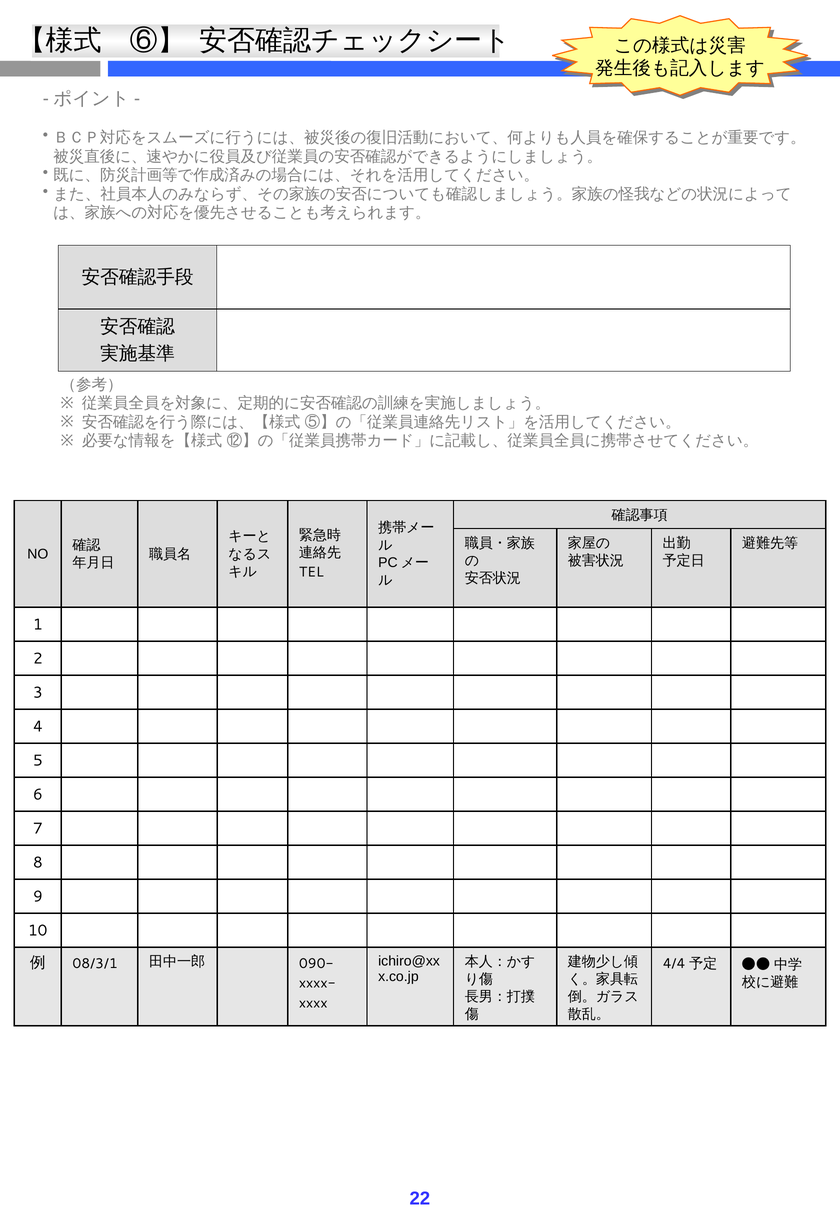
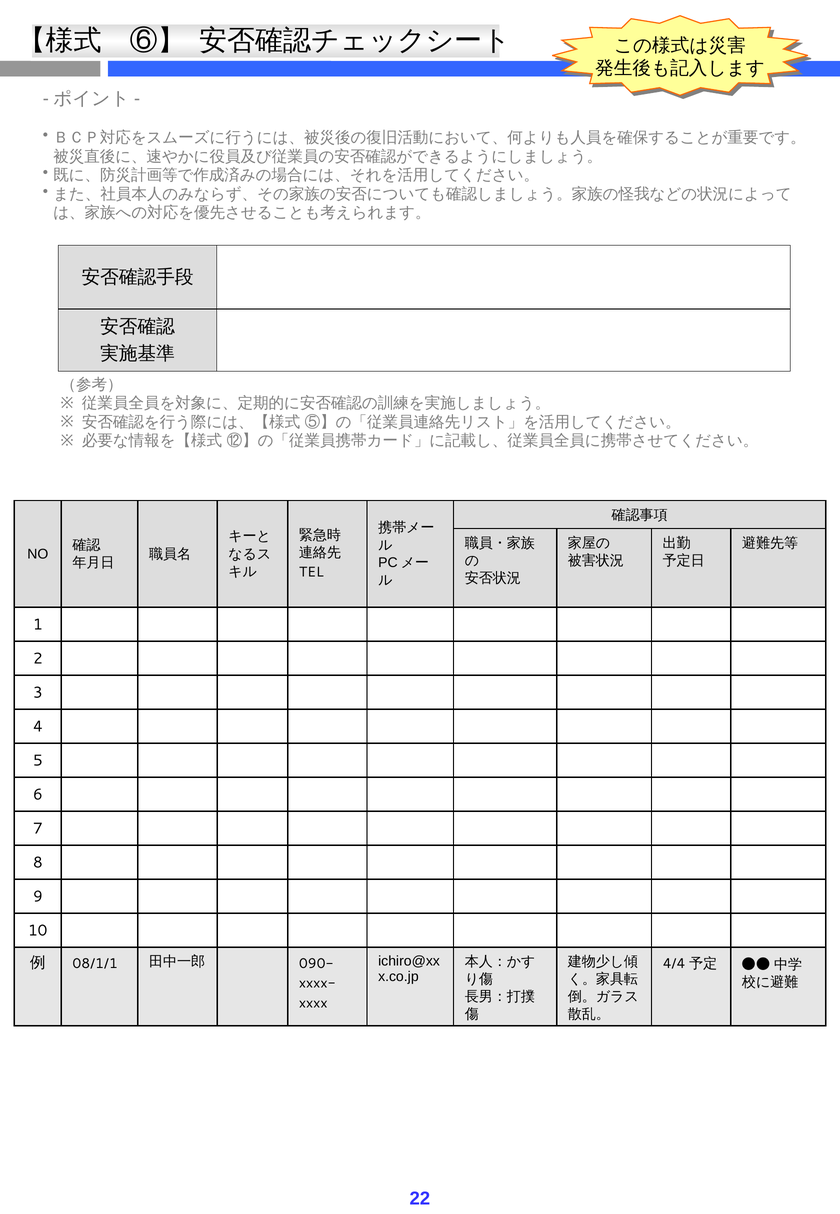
08/3/1: 08/3/1 -> 08/1/1
